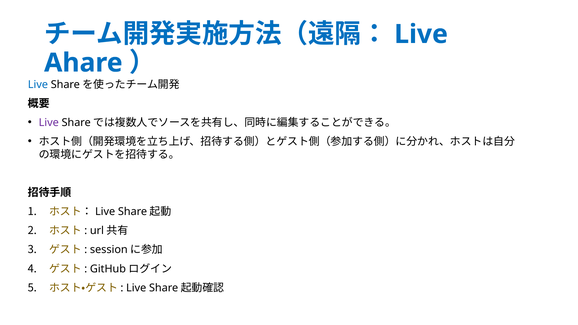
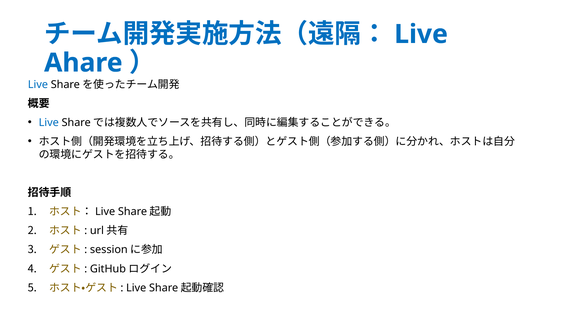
Live at (49, 123) colour: purple -> blue
